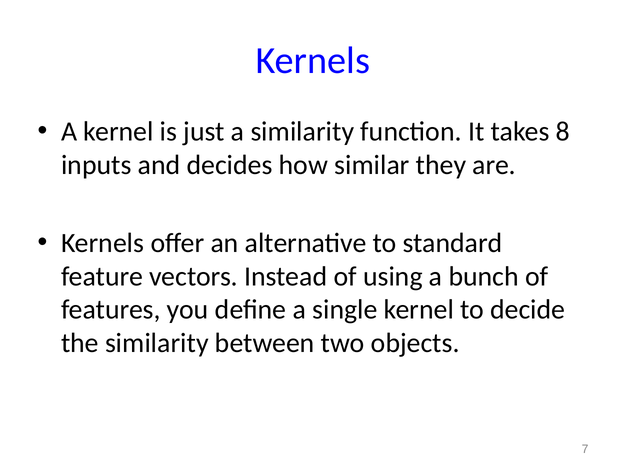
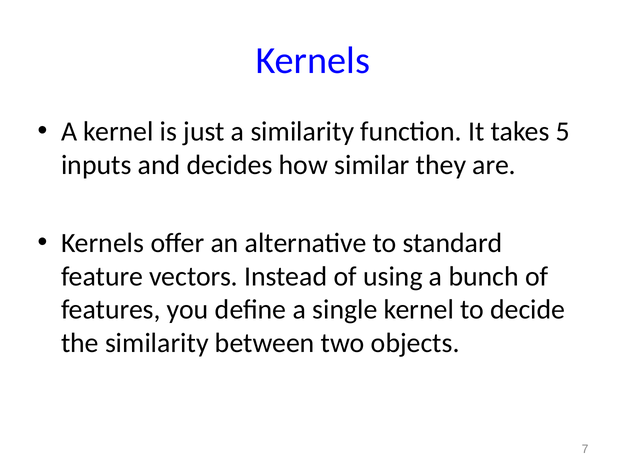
8: 8 -> 5
